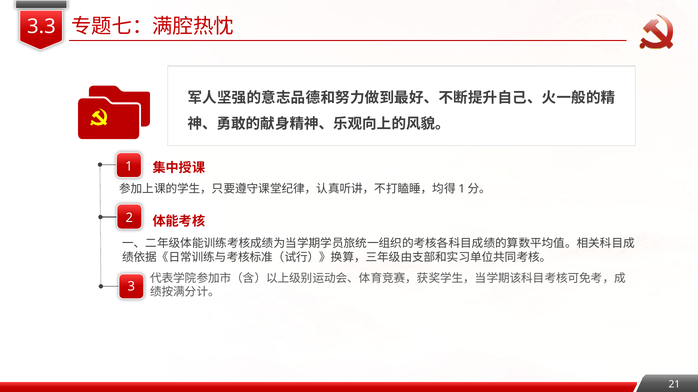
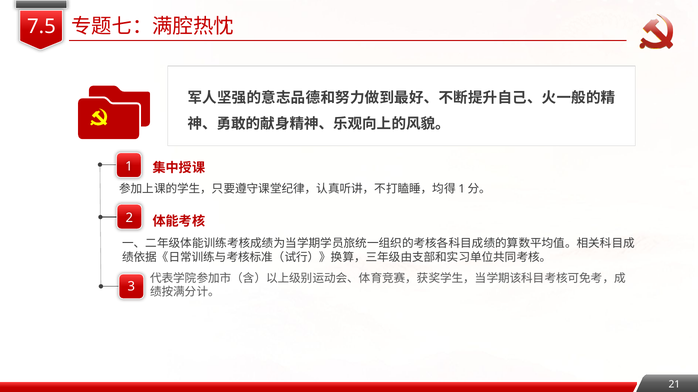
3.3: 3.3 -> 7.5
